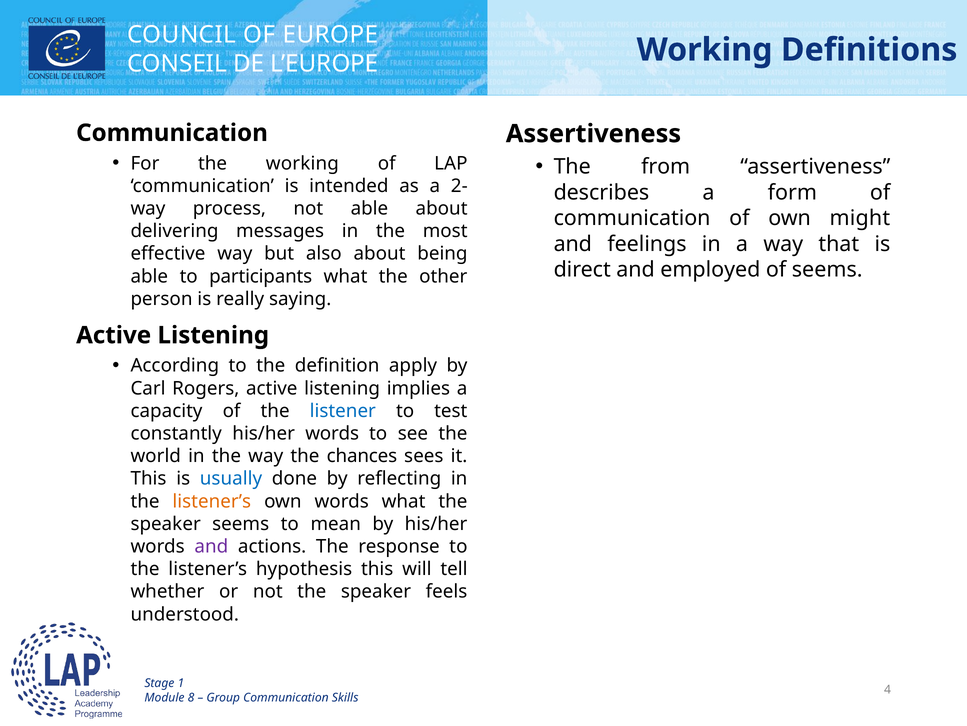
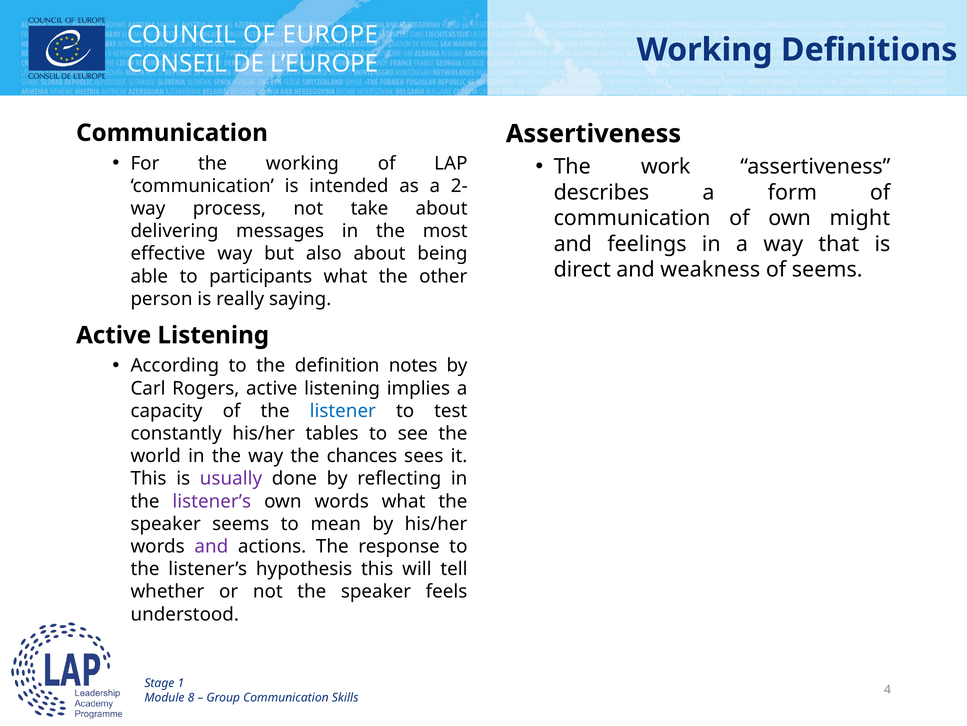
from: from -> work
not able: able -> take
employed: employed -> weakness
apply: apply -> notes
constantly his/her words: words -> tables
usually colour: blue -> purple
listener’s at (212, 501) colour: orange -> purple
